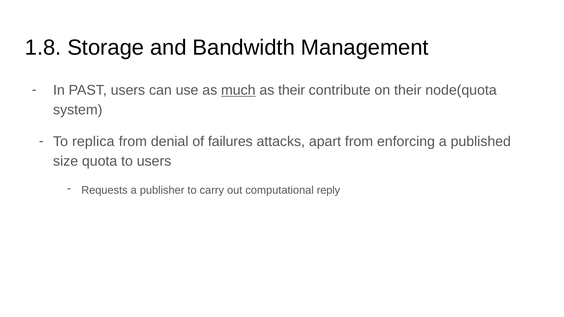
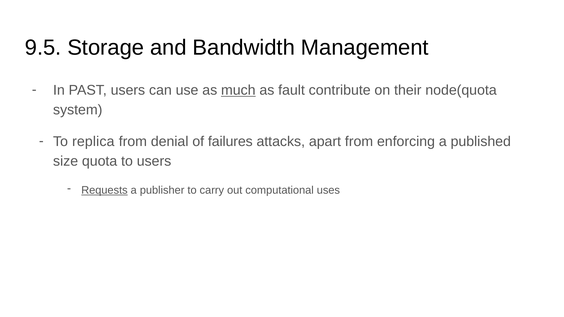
1.8: 1.8 -> 9.5
as their: their -> fault
Requests underline: none -> present
reply: reply -> uses
